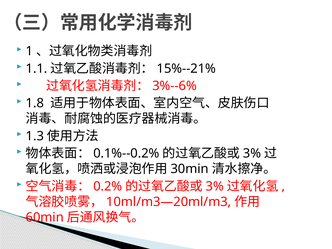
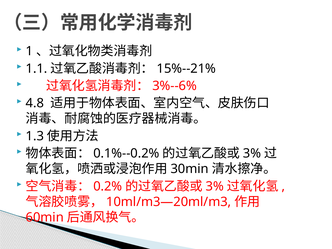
1.8: 1.8 -> 4.8
